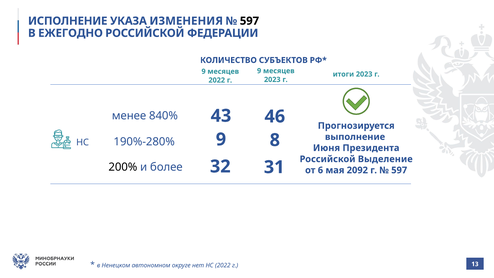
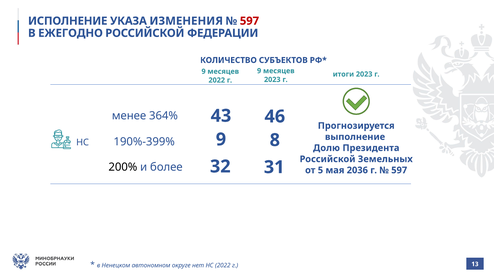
597 at (249, 21) colour: black -> red
840%: 840% -> 364%
190%-280%: 190%-280% -> 190%-399%
Июня: Июня -> Долю
Выделение: Выделение -> Земельных
6: 6 -> 5
2092: 2092 -> 2036
